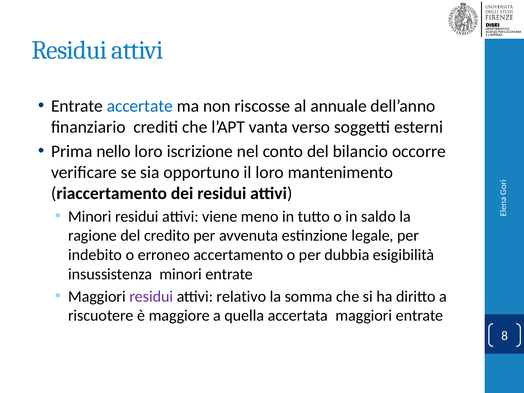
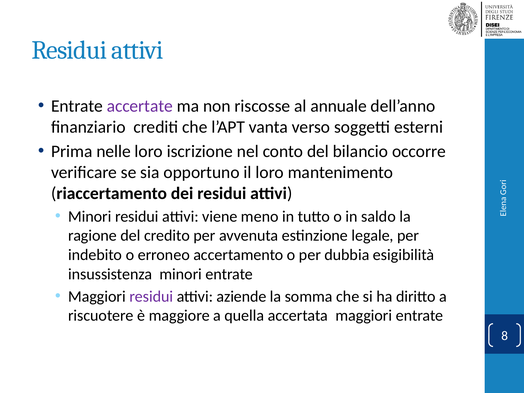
accertate colour: blue -> purple
nello: nello -> nelle
relativo: relativo -> aziende
